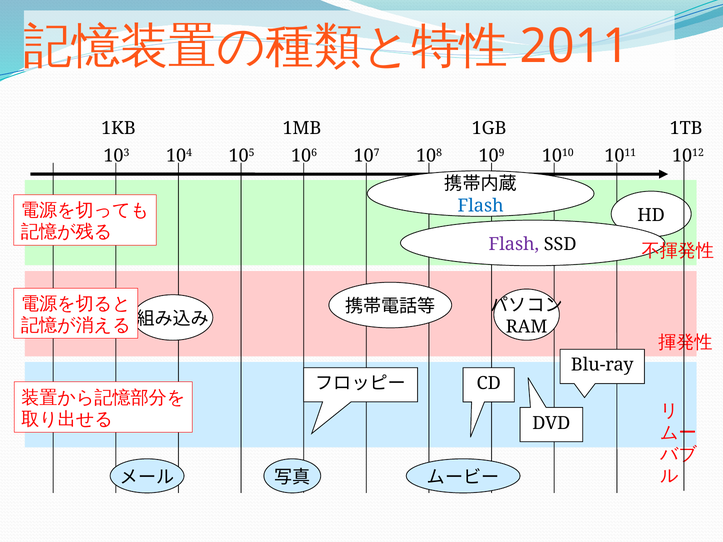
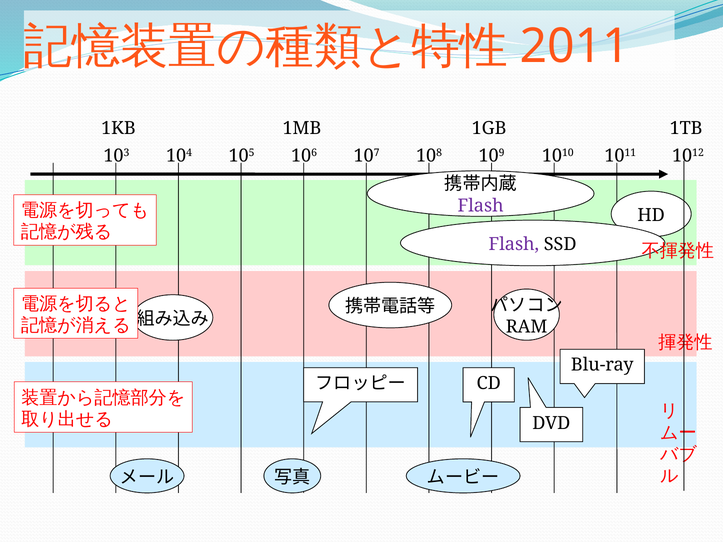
Flash at (481, 206) colour: blue -> purple
